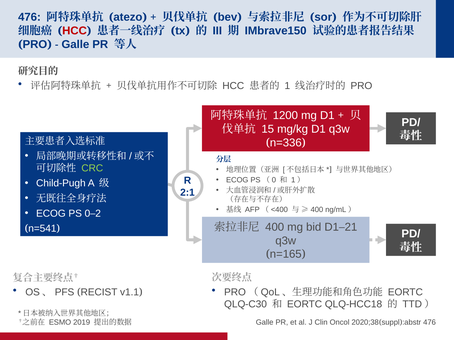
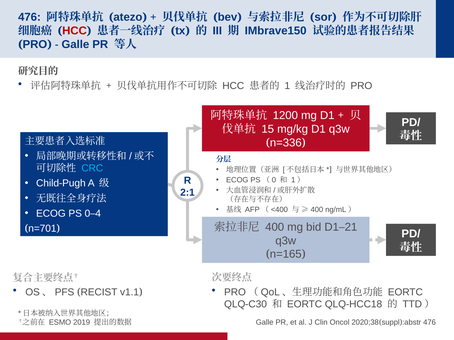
CRC colour: light green -> light blue
2: 2 -> 4
n=541: n=541 -> n=701
